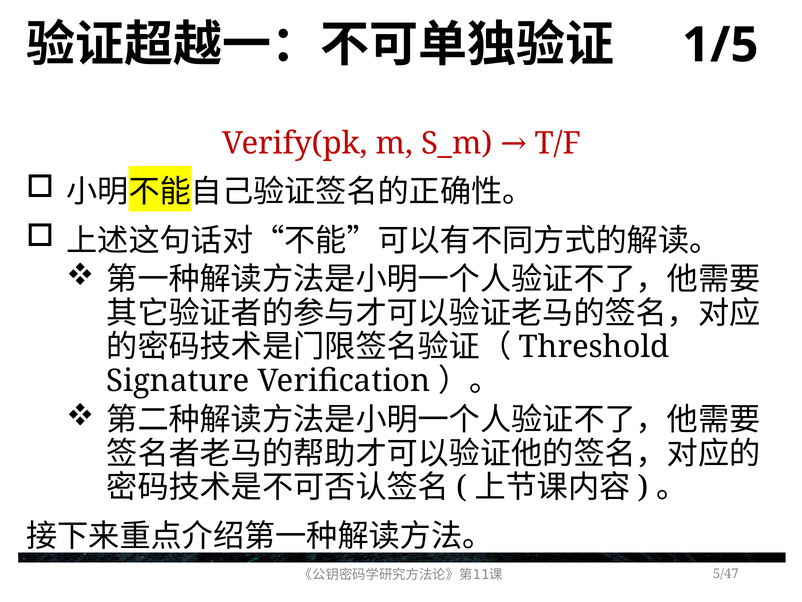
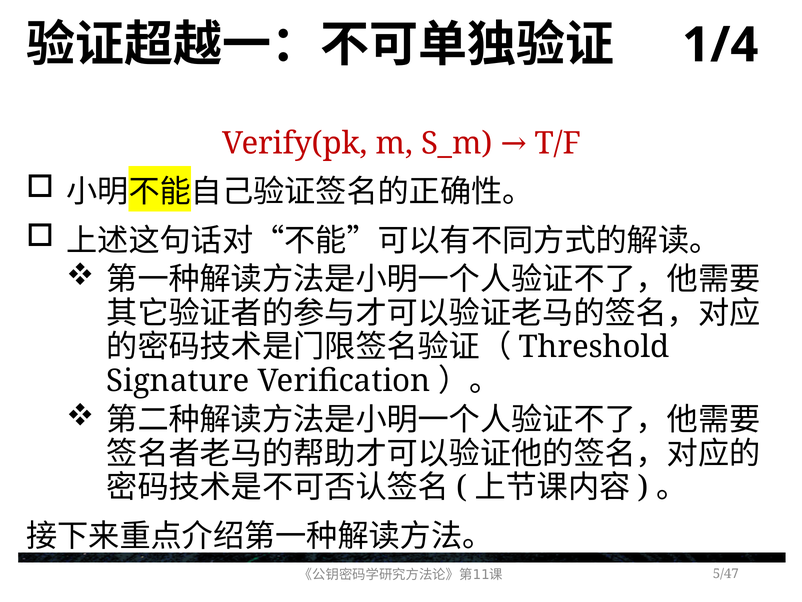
1/5: 1/5 -> 1/4
